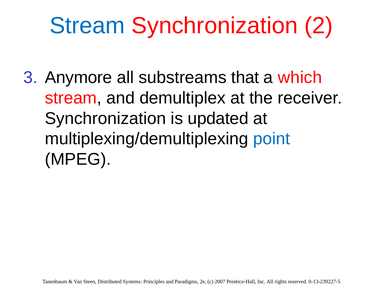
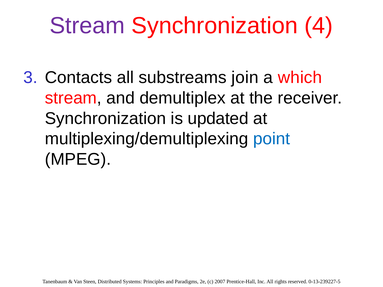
Stream at (87, 26) colour: blue -> purple
2: 2 -> 4
Anymore: Anymore -> Contacts
that: that -> join
